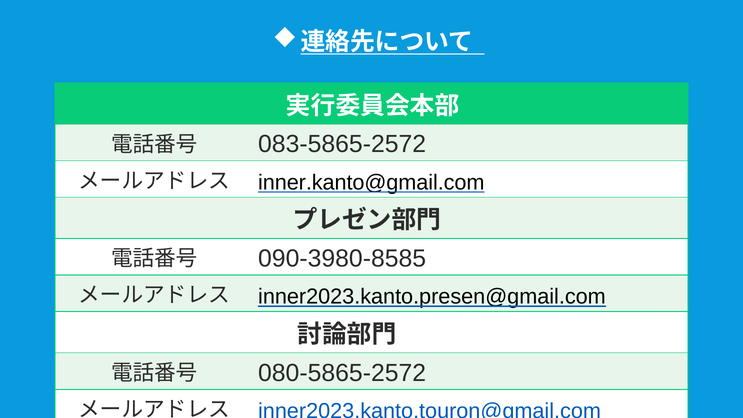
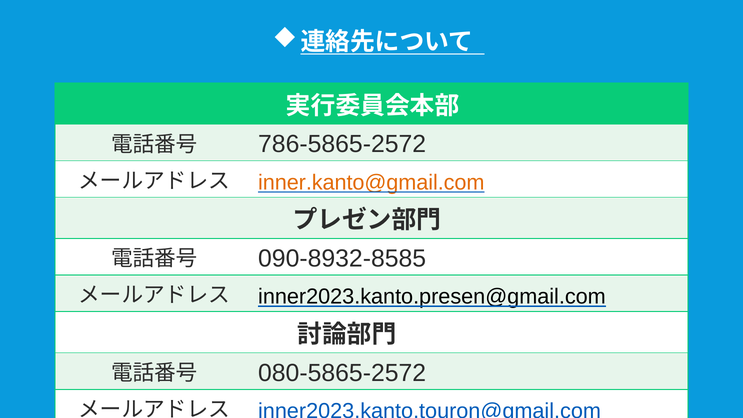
083-5865-2572: 083-5865-2572 -> 786-5865-2572
inner.kanto@gmail.com colour: black -> orange
090-3980-8585: 090-3980-8585 -> 090-8932-8585
